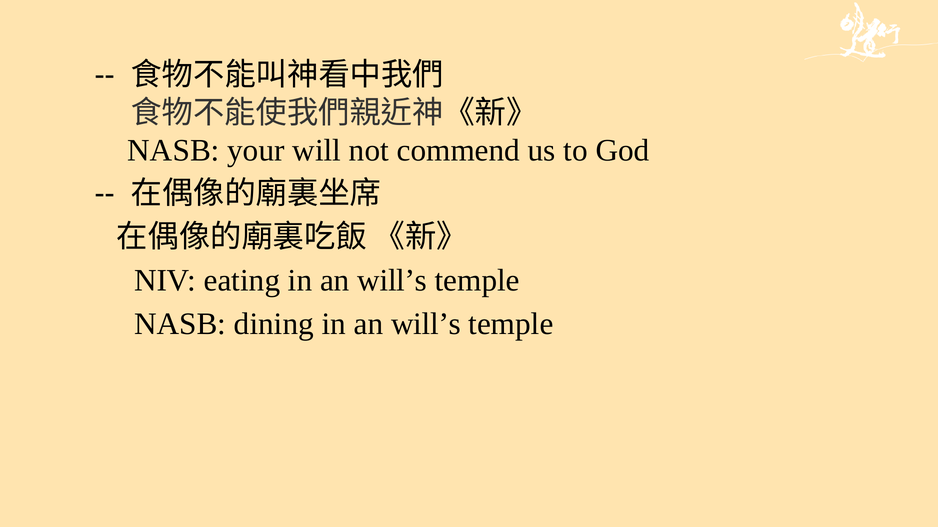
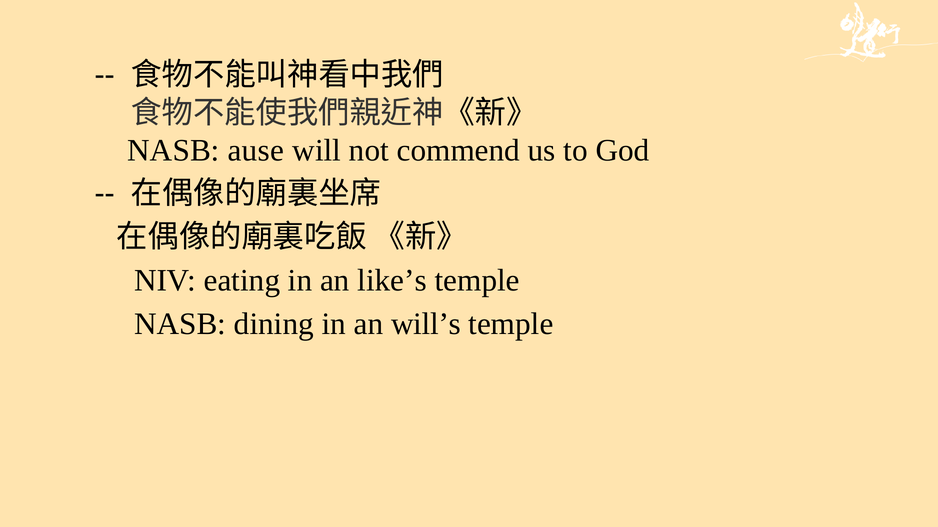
your: your -> ause
eating in an will’s: will’s -> like’s
